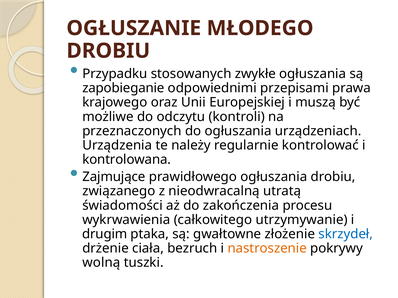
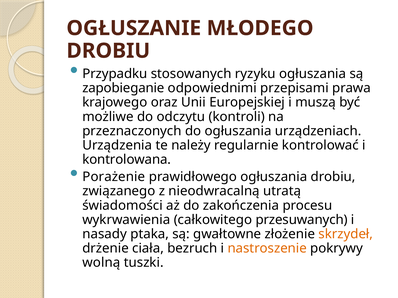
zwykłe: zwykłe -> ryzyku
Zajmujące: Zajmujące -> Porażenie
utrzymywanie: utrzymywanie -> przesuwanych
drugim: drugim -> nasady
skrzydeł colour: blue -> orange
